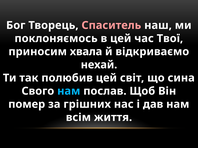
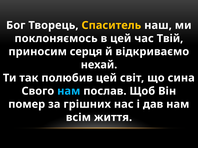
Спаситель colour: pink -> yellow
Твої: Твої -> Твій
хвала: хвала -> серця
